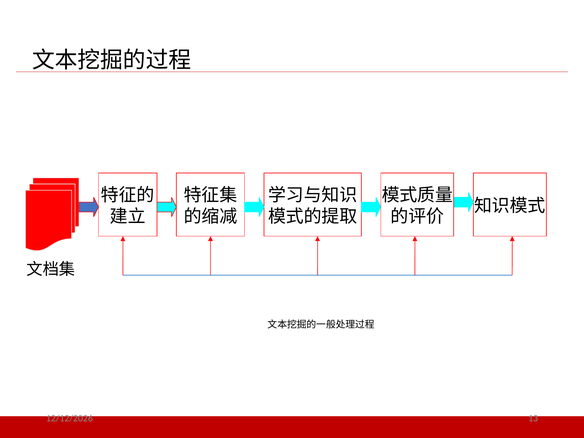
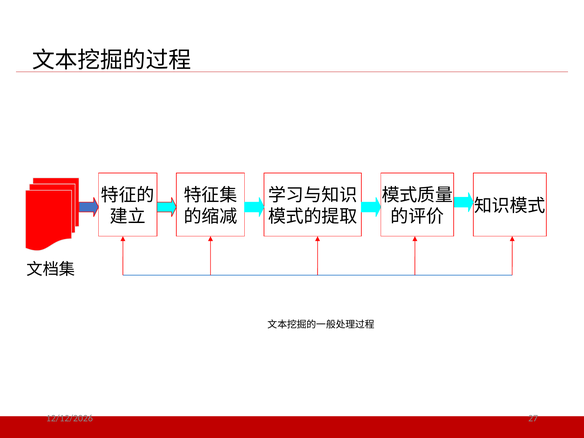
13: 13 -> 27
